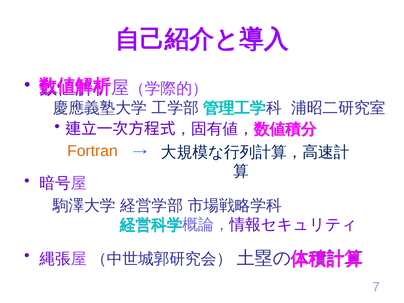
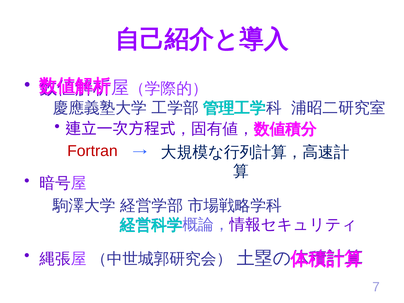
Fortran colour: orange -> red
